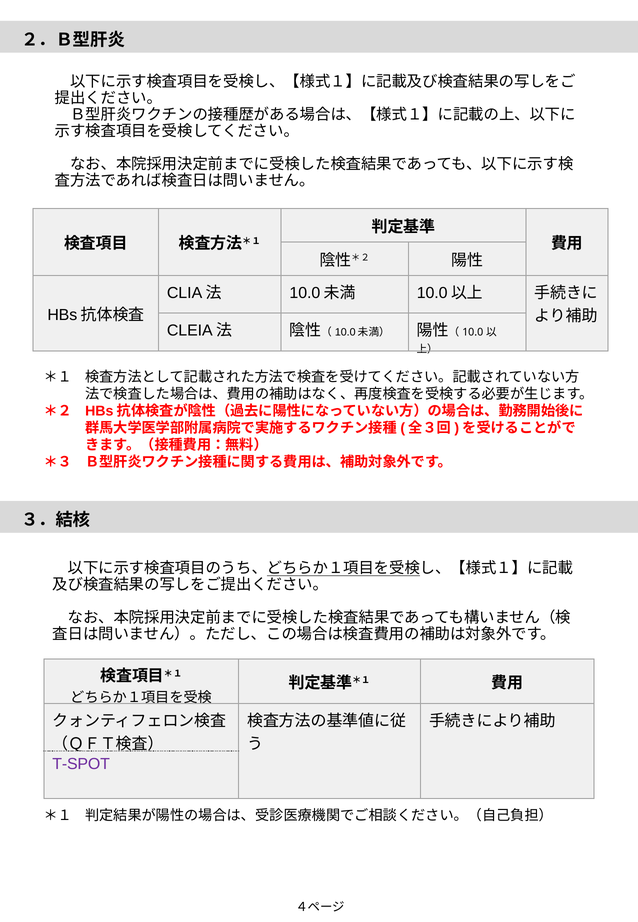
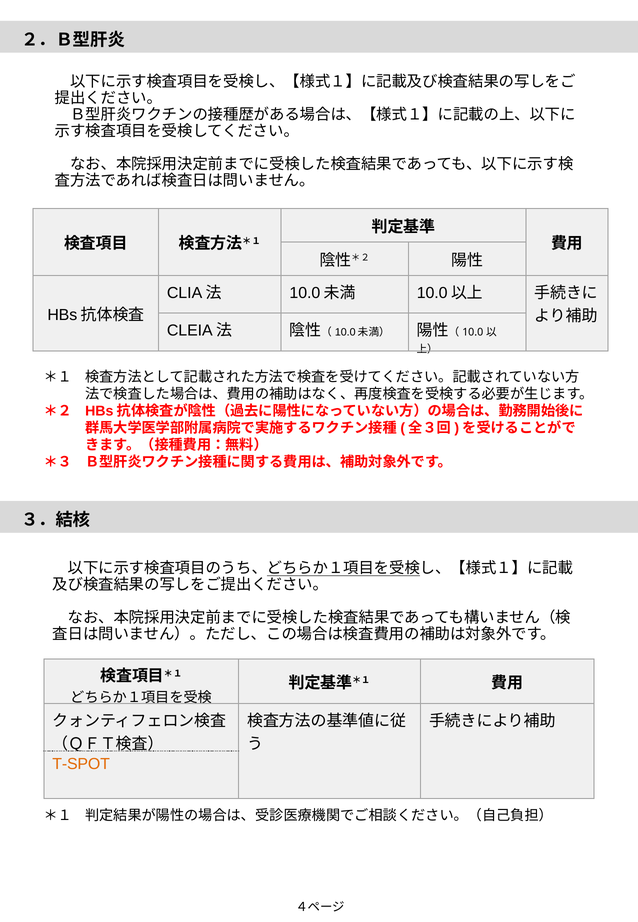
T-SPOT colour: purple -> orange
